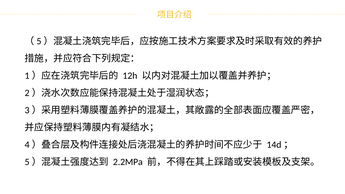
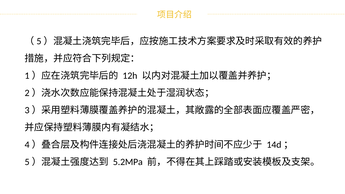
2.2MPa: 2.2MPa -> 5.2MPa
